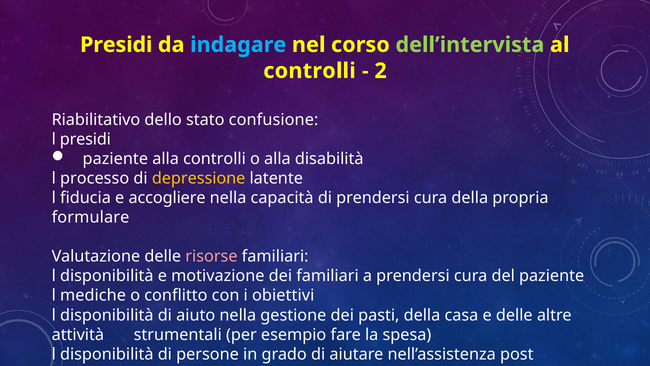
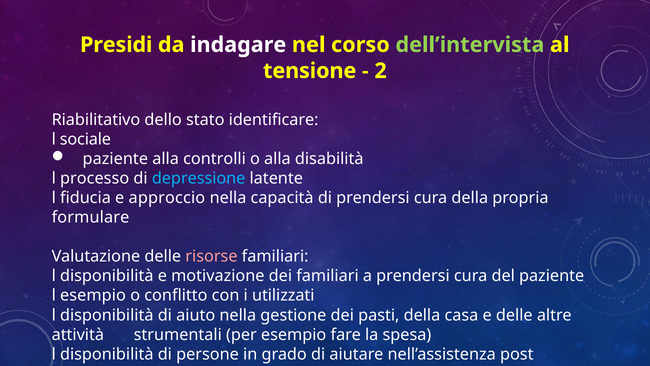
indagare colour: light blue -> white
controlli at (310, 71): controlli -> tensione
confusione: confusione -> identificare
l presidi: presidi -> sociale
depressione colour: yellow -> light blue
accogliere: accogliere -> approccio
l mediche: mediche -> esempio
obiettivi: obiettivi -> utilizzati
